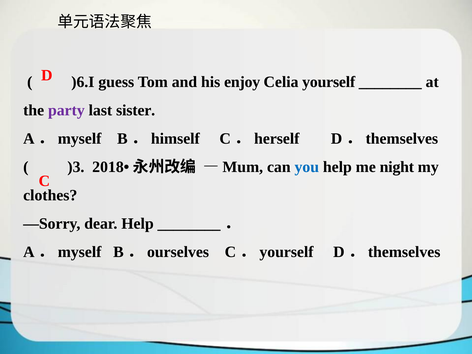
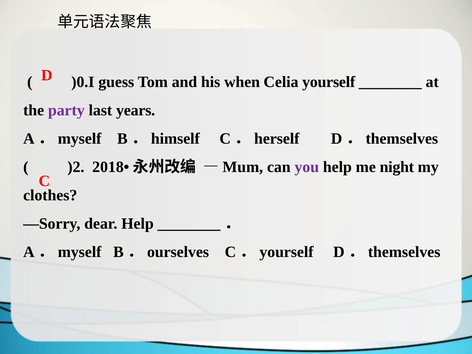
)6.I: )6.I -> )0.I
enjoy: enjoy -> when
sister: sister -> years
)3: )3 -> )2
you colour: blue -> purple
